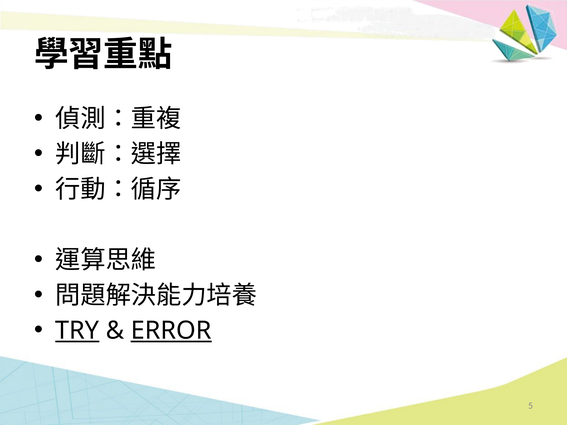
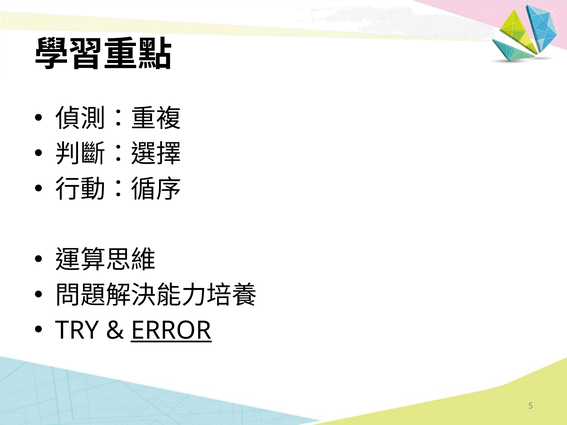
TRY underline: present -> none
